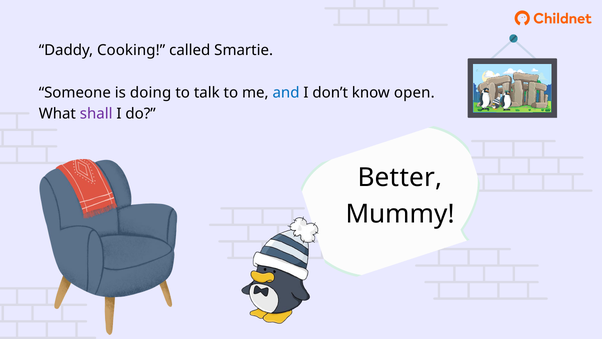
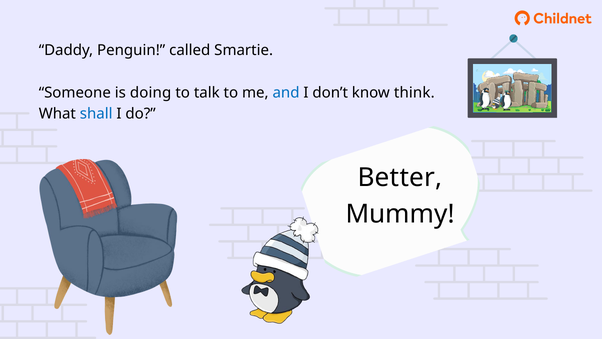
Cooking: Cooking -> Penguin
open: open -> think
shall colour: purple -> blue
